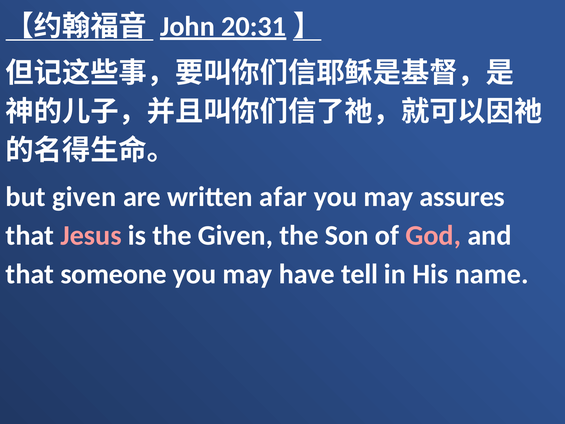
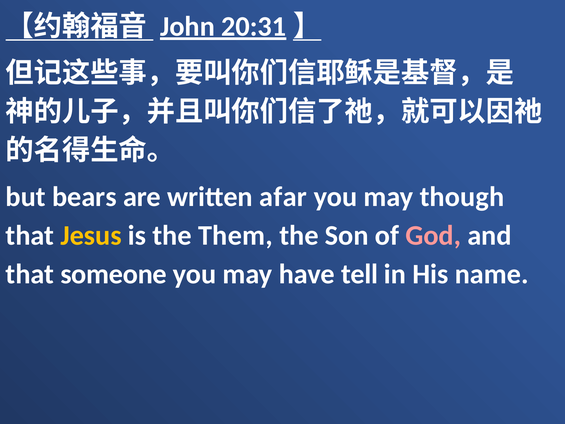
but given: given -> bears
assures: assures -> though
Jesus colour: pink -> yellow
the Given: Given -> Them
